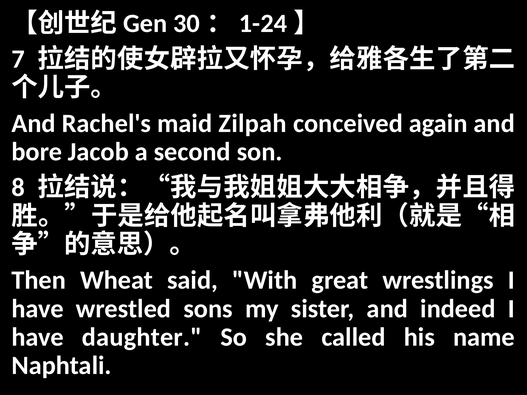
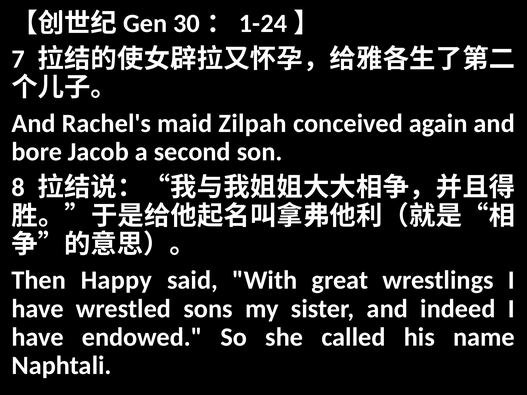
Wheat: Wheat -> Happy
daughter: daughter -> endowed
